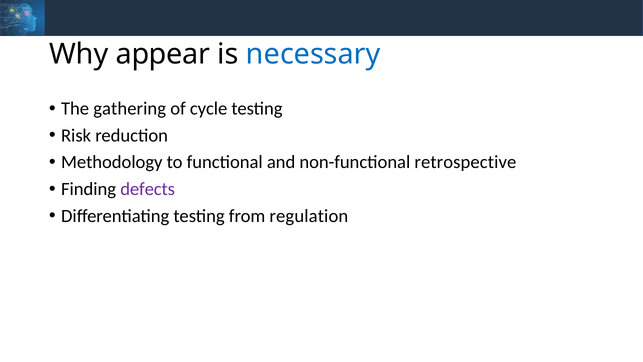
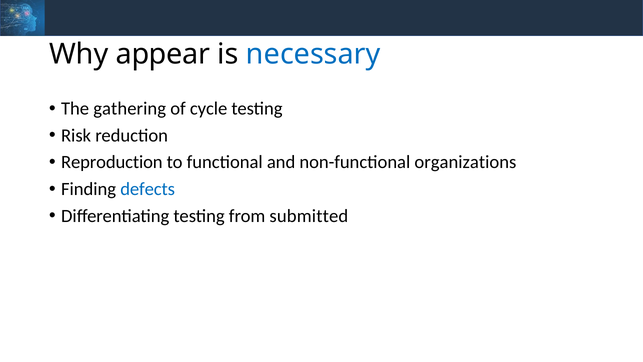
Methodology: Methodology -> Reproduction
retrospective: retrospective -> organizations
defects colour: purple -> blue
regulation: regulation -> submitted
